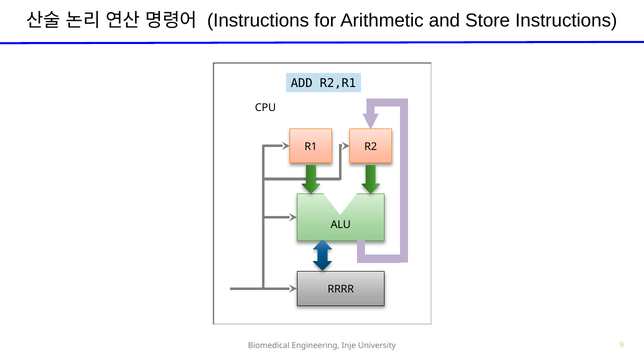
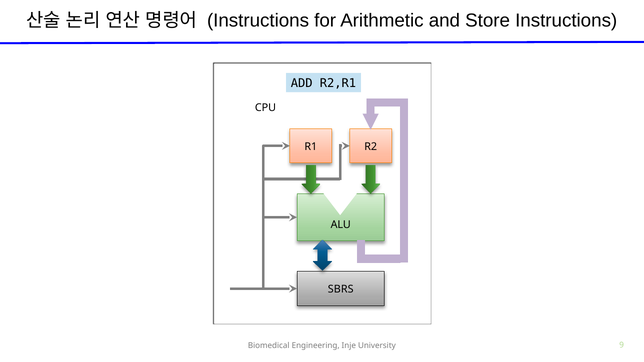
RRRR: RRRR -> SBRS
